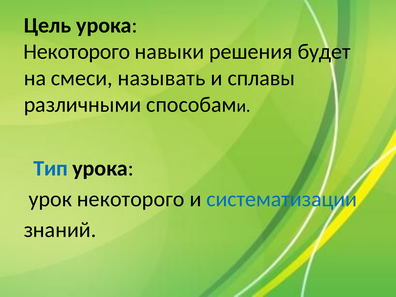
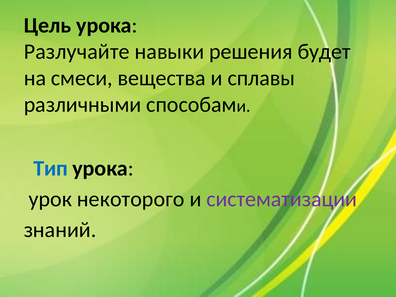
Некоторого at (77, 52): Некоторого -> Разлучайте
называть: называть -> вещества
систематизации colour: blue -> purple
